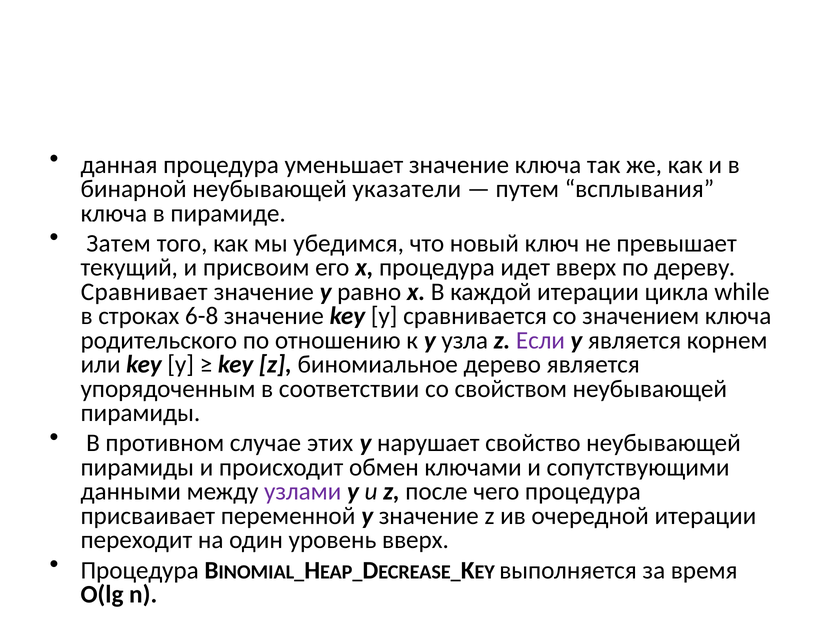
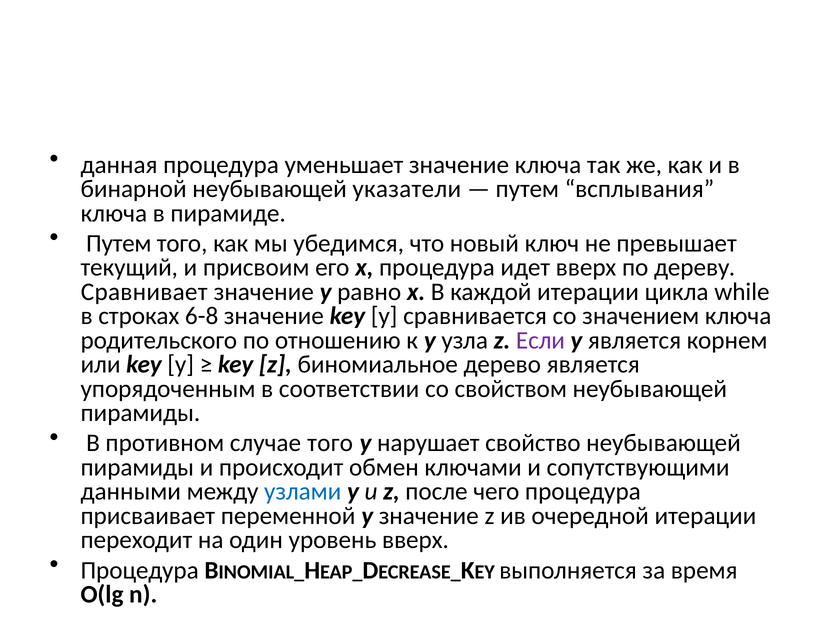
Затем at (119, 243): Затем -> Путем
случае этих: этих -> того
узлами colour: purple -> blue
